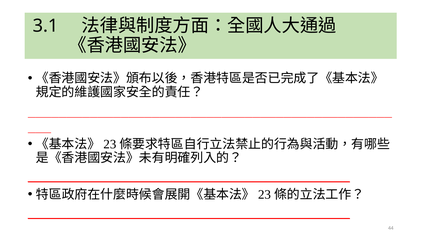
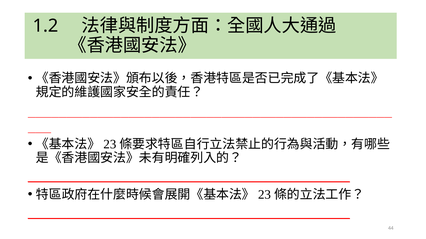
3.1: 3.1 -> 1.2
